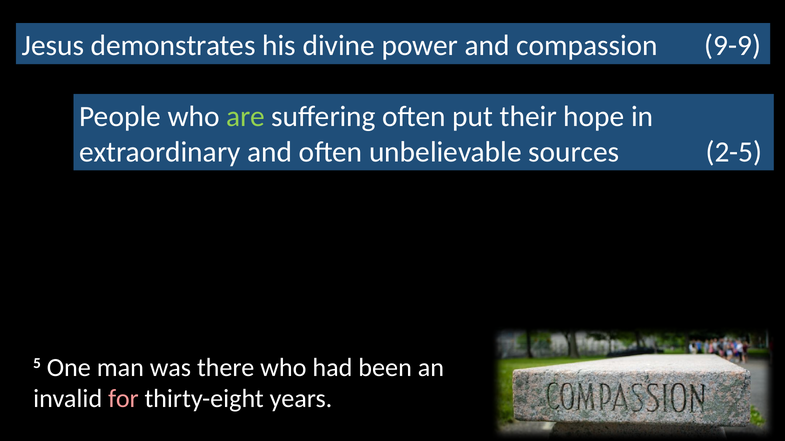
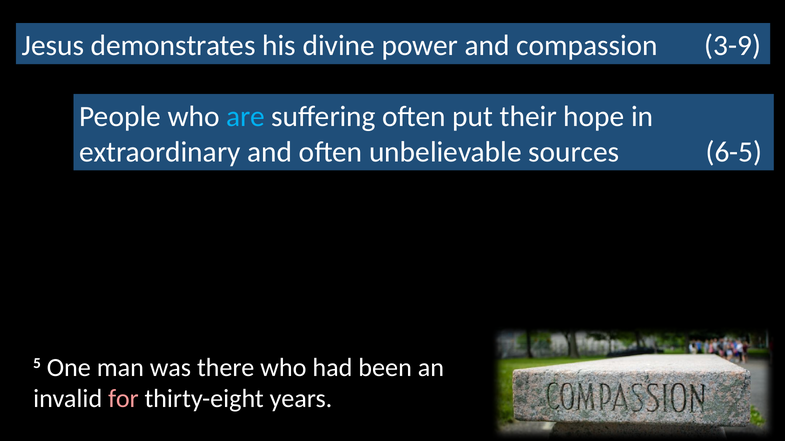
9-9: 9-9 -> 3-9
are colour: light green -> light blue
2-5: 2-5 -> 6-5
